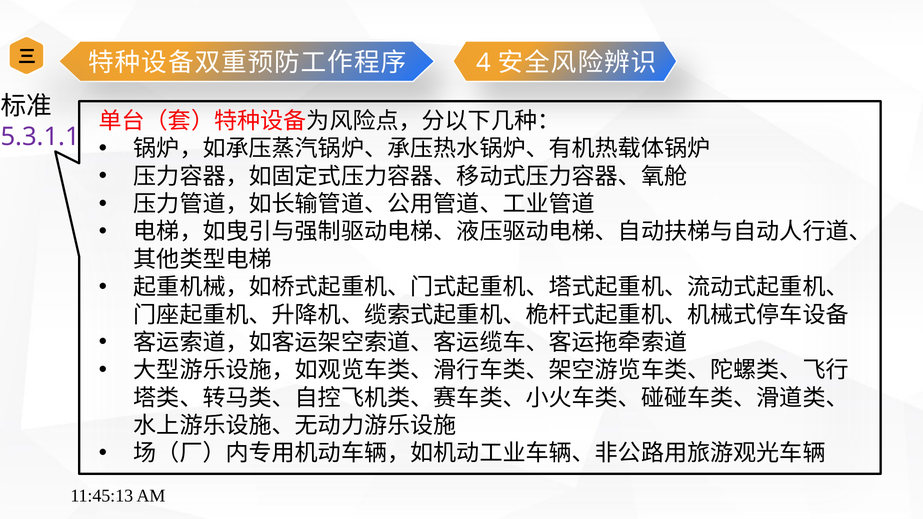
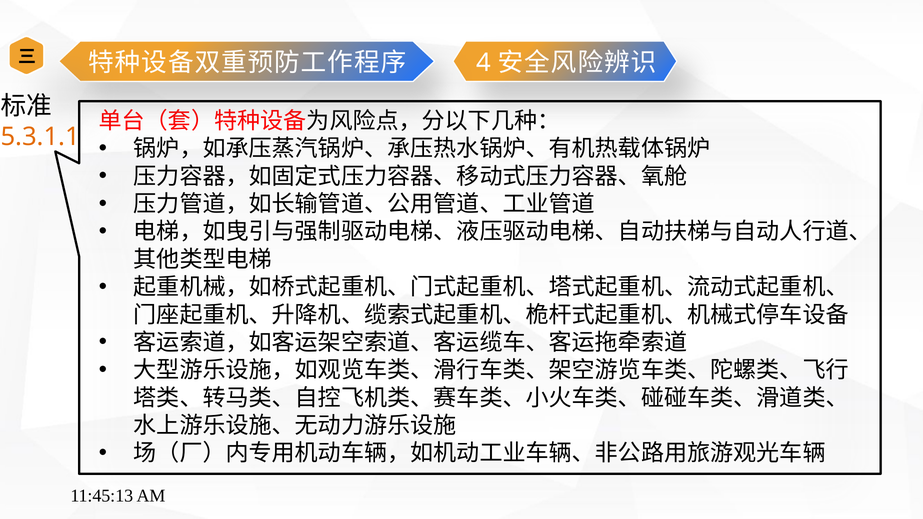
5.3.1.1 colour: purple -> orange
